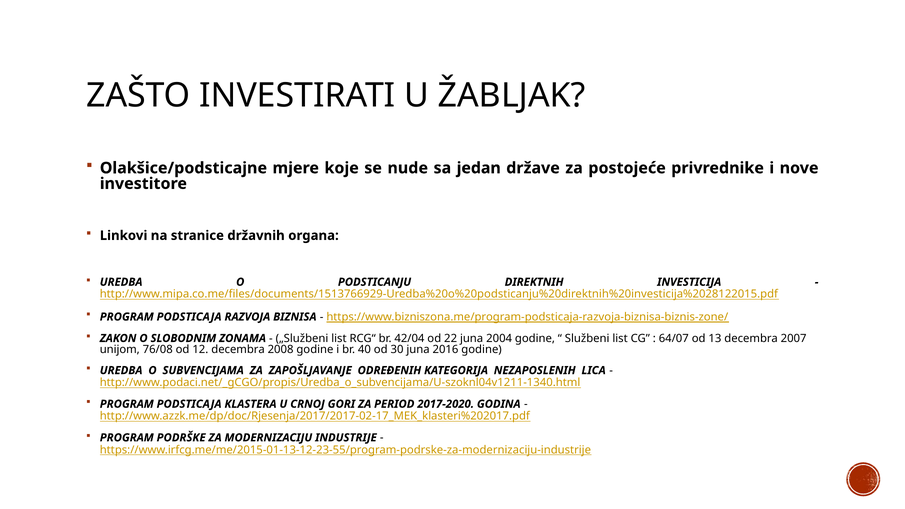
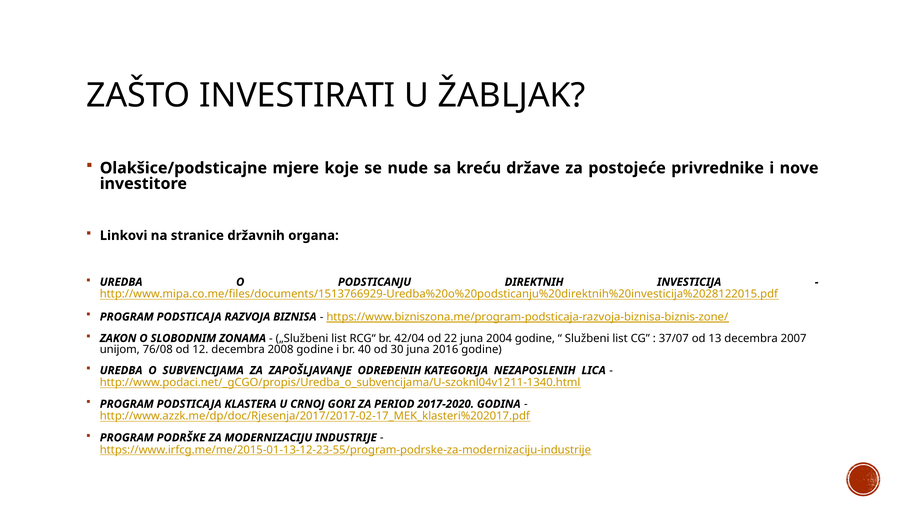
jedan: jedan -> kreću
64/07: 64/07 -> 37/07
